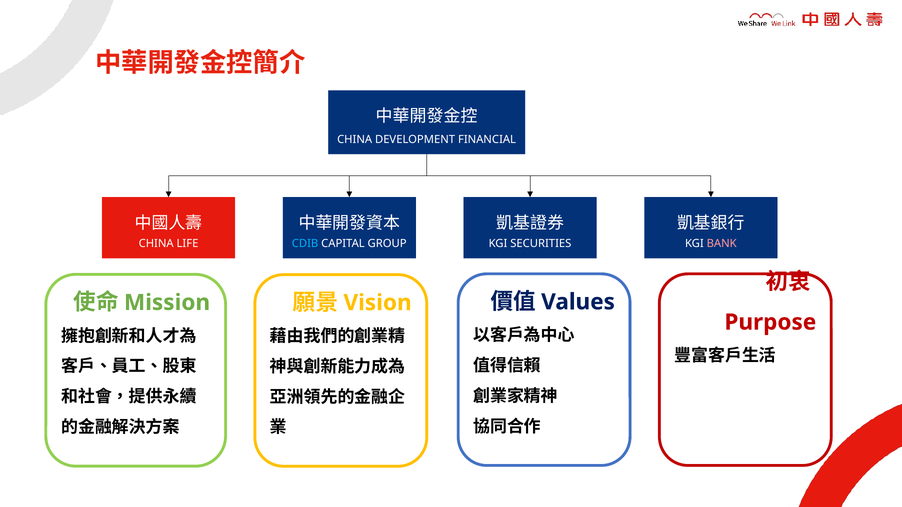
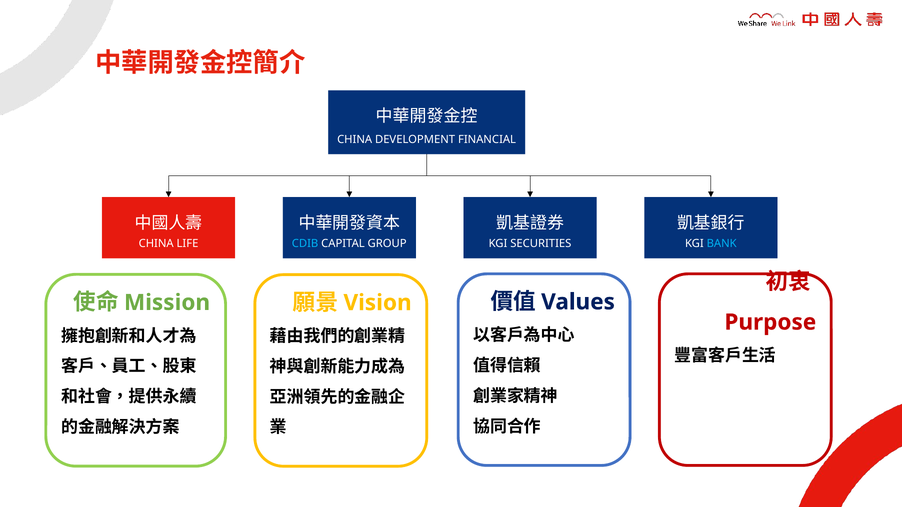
BANK colour: pink -> light blue
